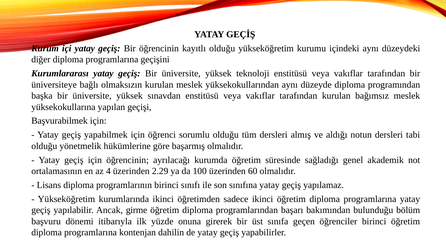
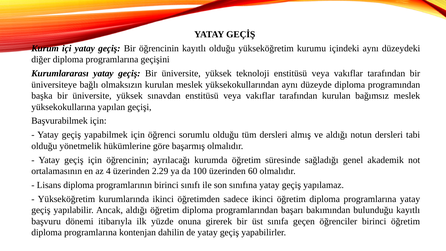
Ancak girme: girme -> aldığı
bulunduğu bölüm: bölüm -> kayıtlı
